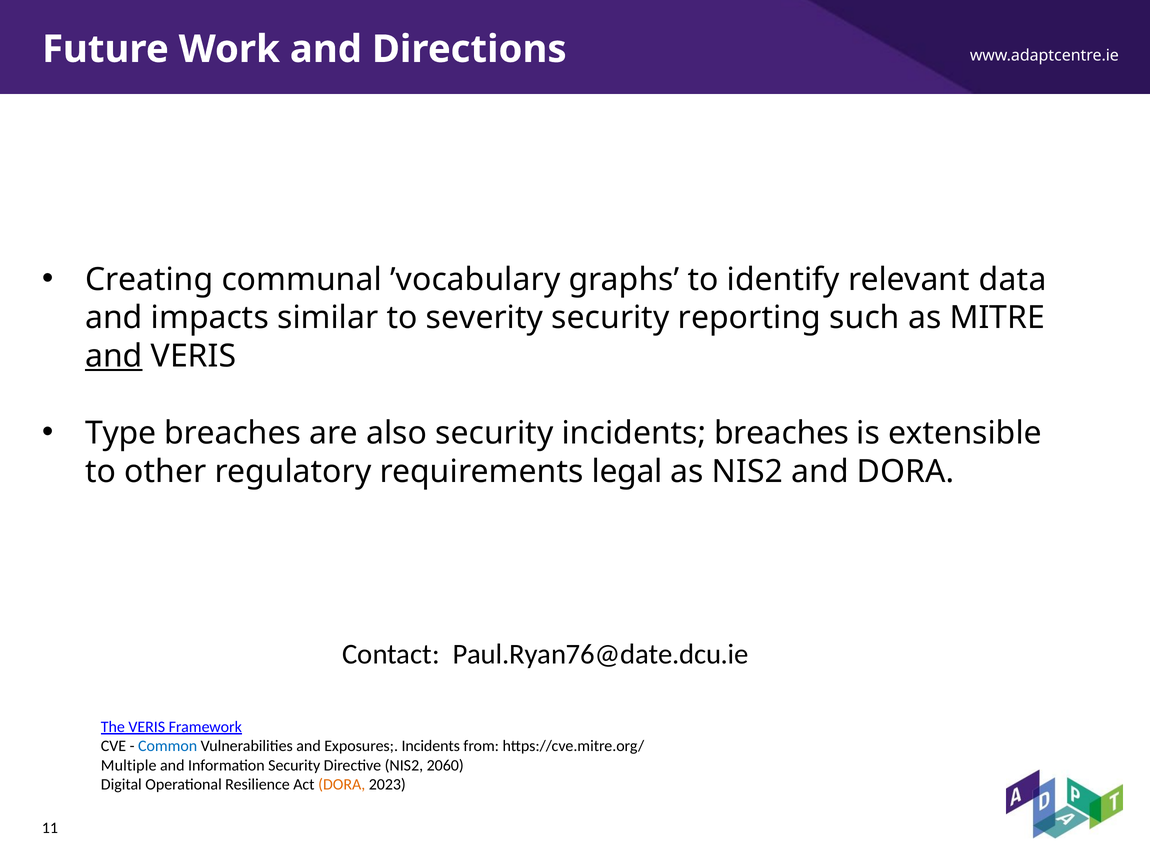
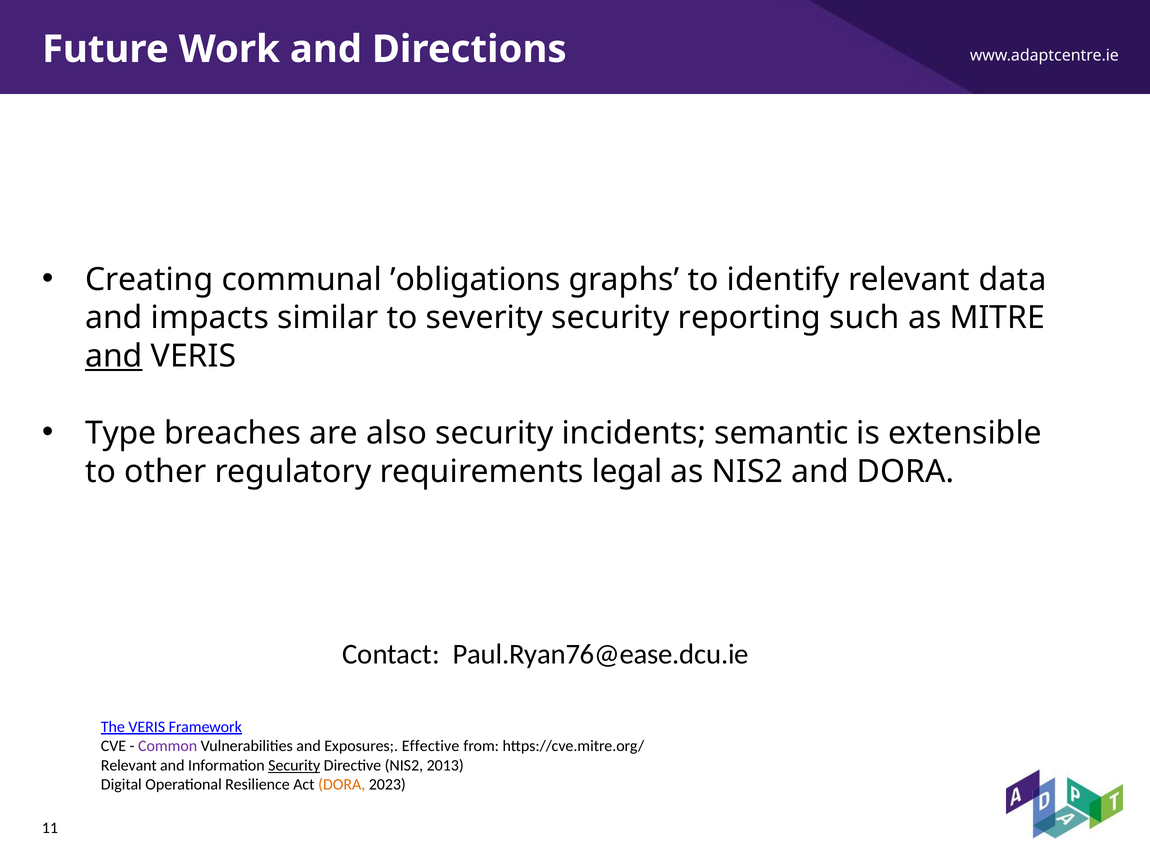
’vocabulary: ’vocabulary -> ’obligations
incidents breaches: breaches -> semantic
Paul.Ryan76@date.dcu.ie: Paul.Ryan76@date.dcu.ie -> Paul.Ryan76@ease.dcu.ie
Common colour: blue -> purple
Exposures Incidents: Incidents -> Effective
Multiple at (129, 765): Multiple -> Relevant
Security at (294, 765) underline: none -> present
2060: 2060 -> 2013
